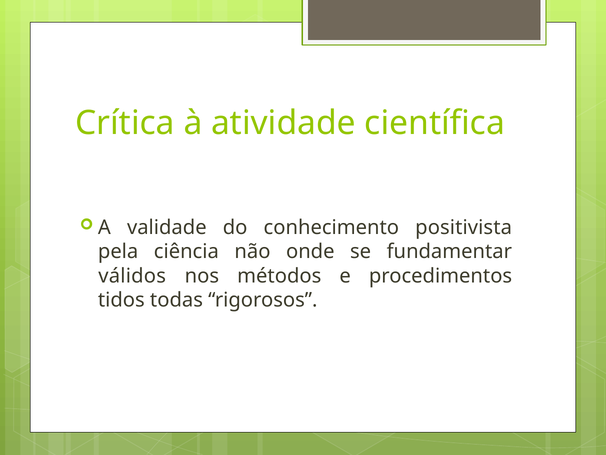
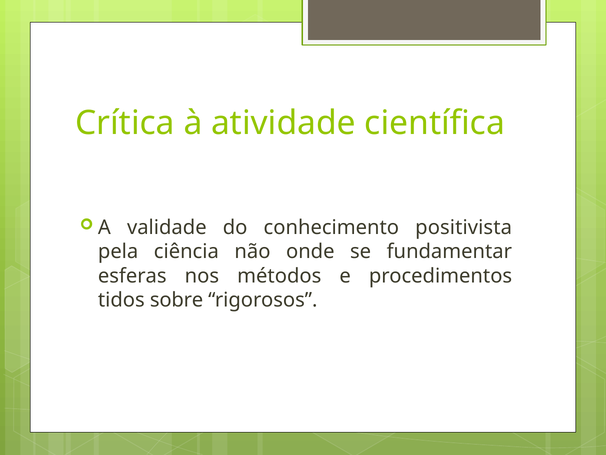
válidos: válidos -> esferas
todas: todas -> sobre
